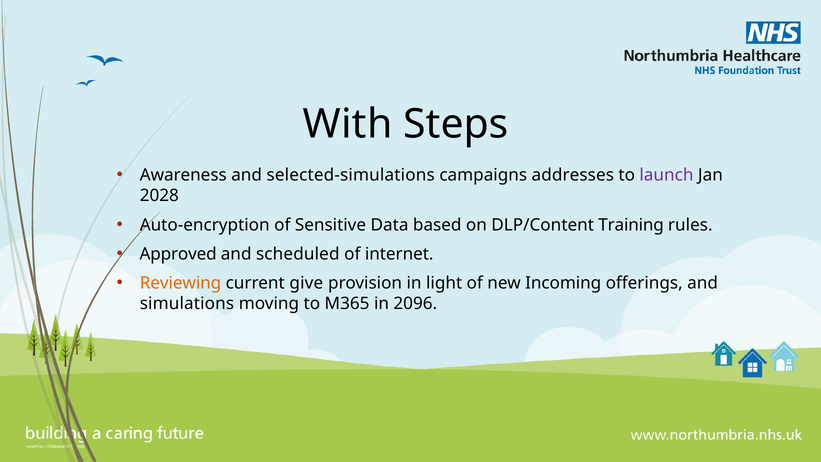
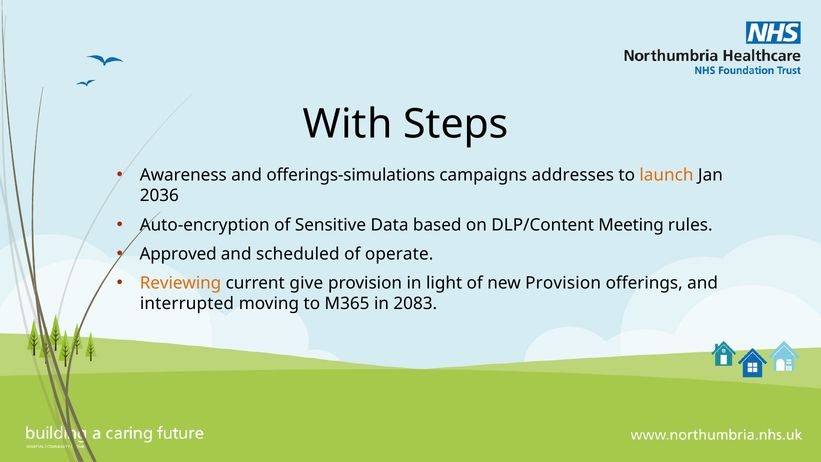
selected-simulations: selected-simulations -> offerings-simulations
launch colour: purple -> orange
2028: 2028 -> 2036
Training: Training -> Meeting
internet: internet -> operate
new Incoming: Incoming -> Provision
simulations: simulations -> interrupted
2096: 2096 -> 2083
